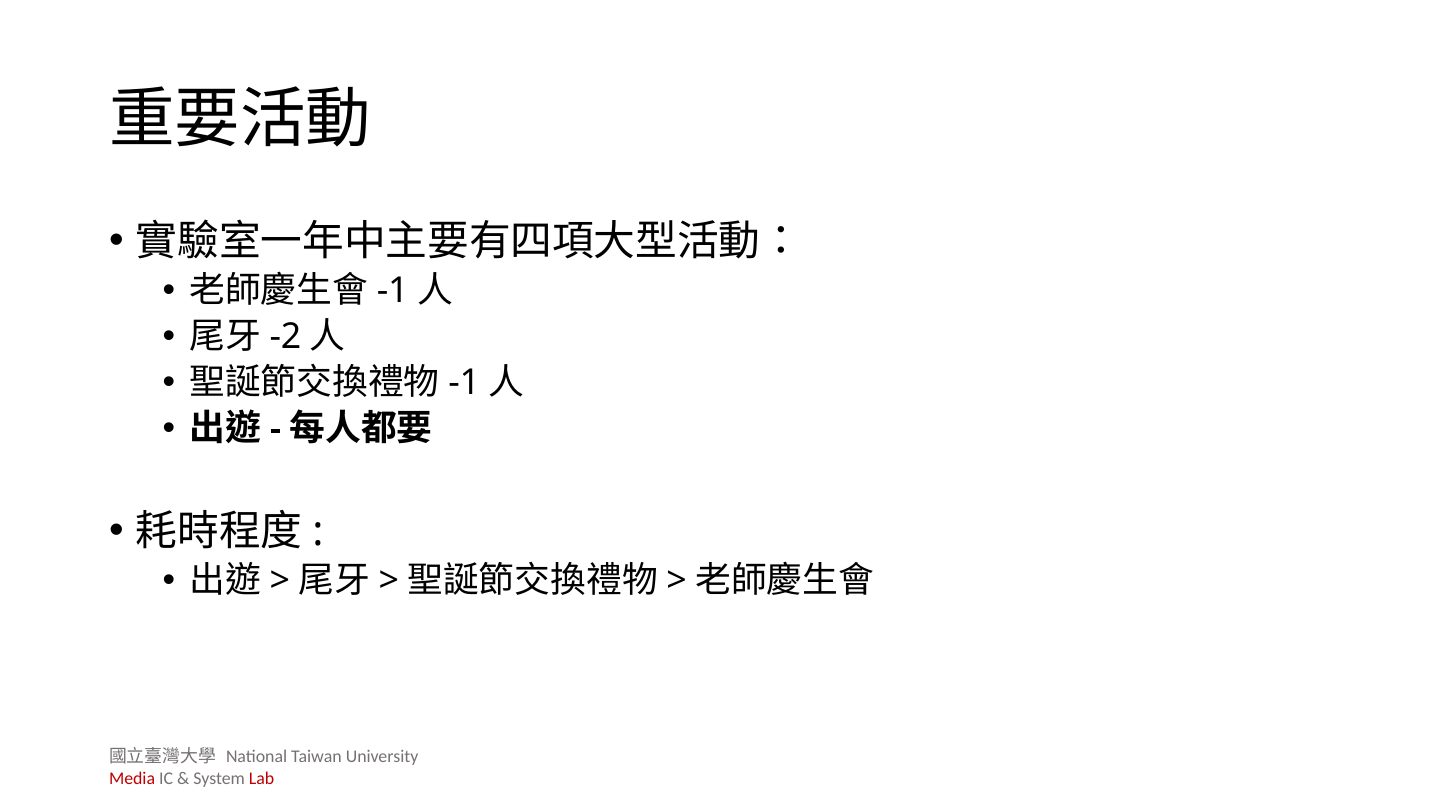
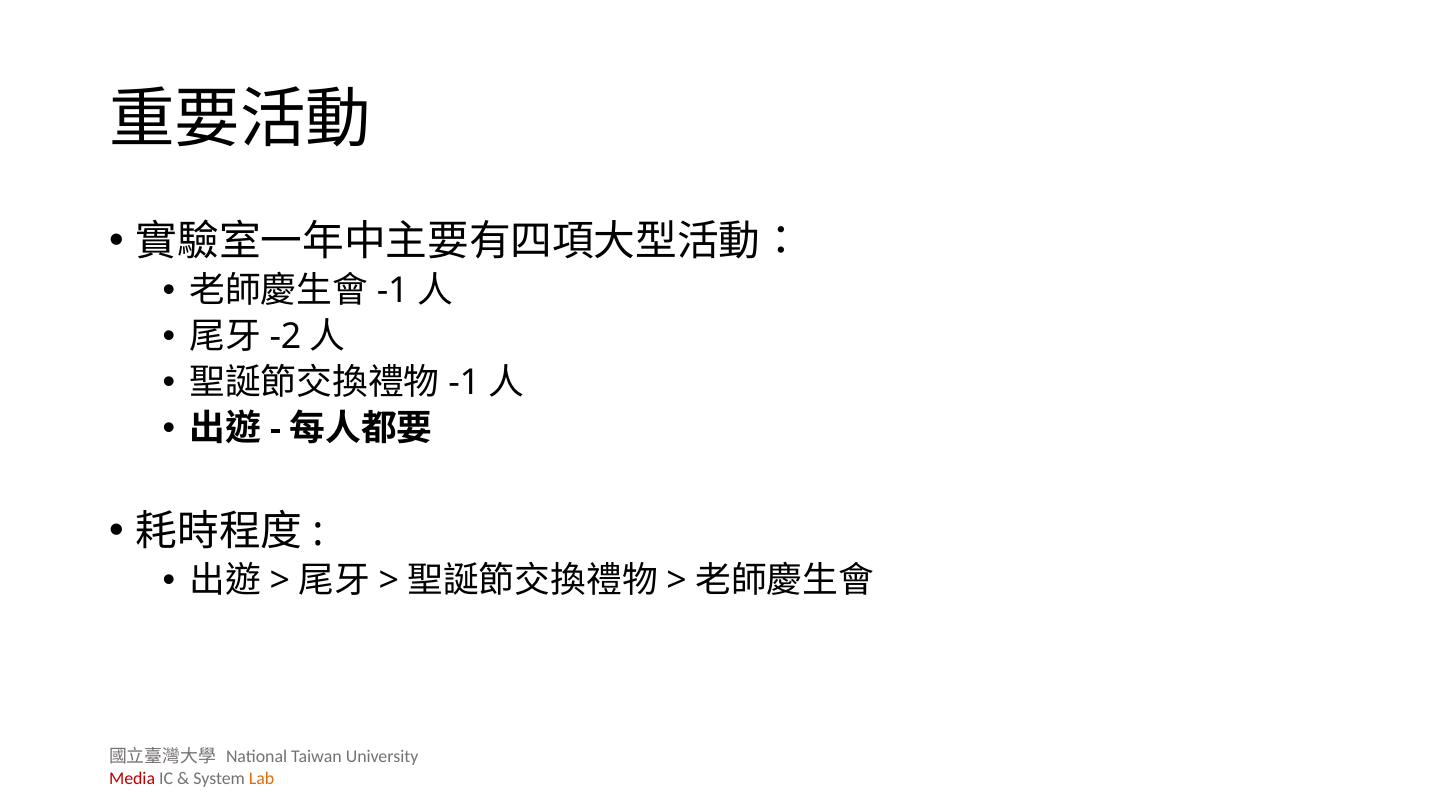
Lab colour: red -> orange
